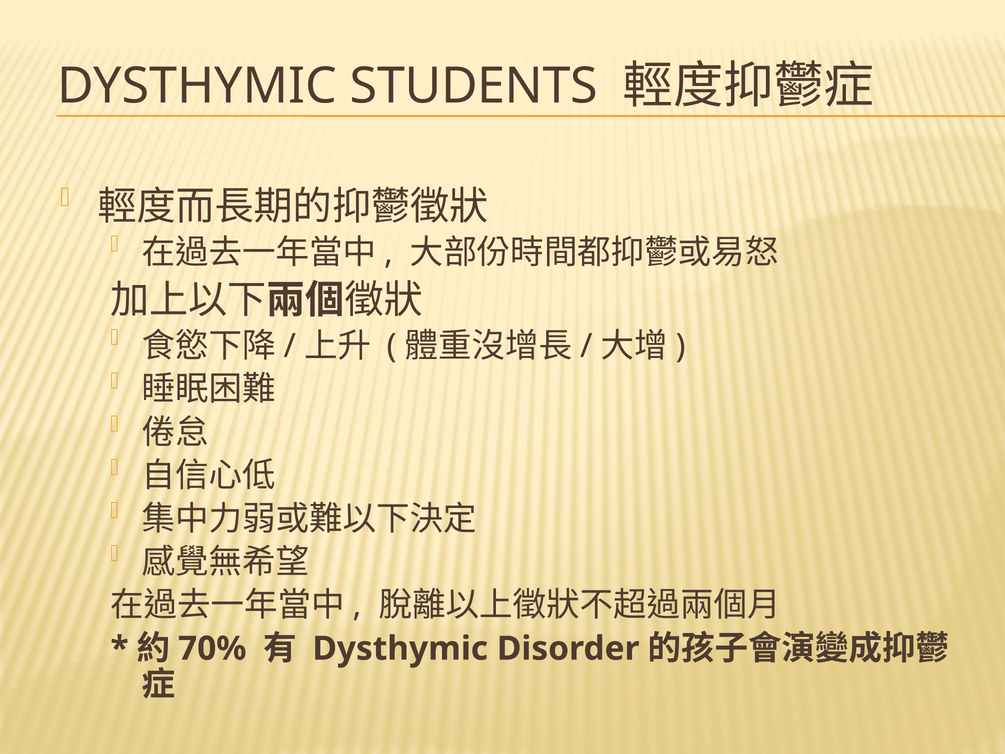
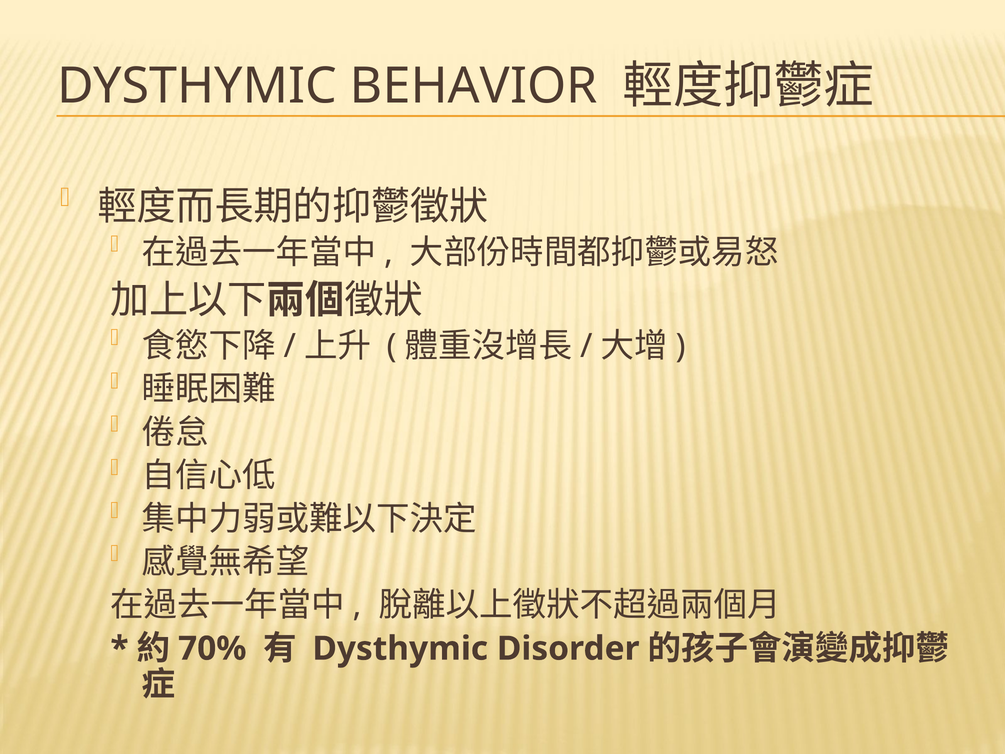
STUDENTS: STUDENTS -> BEHAVIOR
